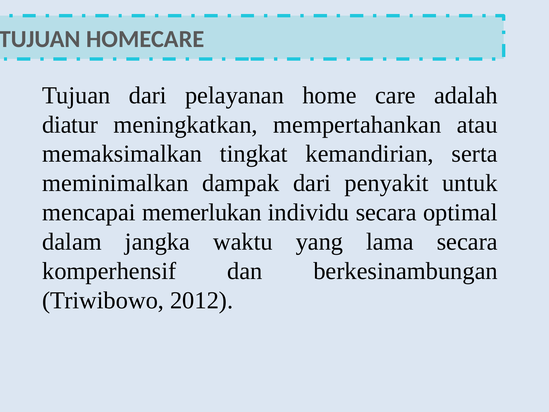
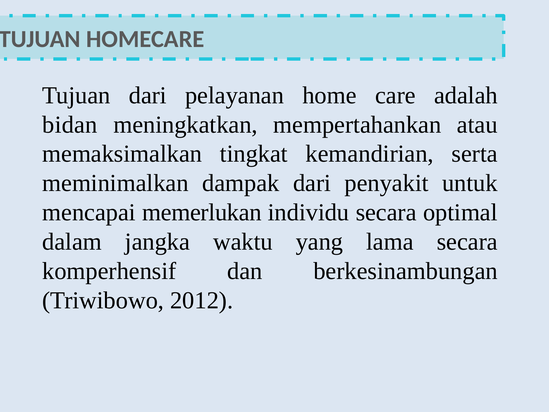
diatur: diatur -> bidan
